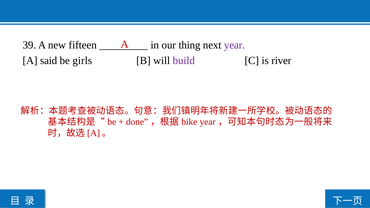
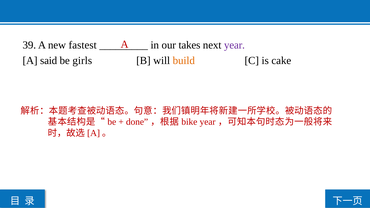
fifteen: fifteen -> fastest
thing: thing -> takes
build colour: purple -> orange
river: river -> cake
